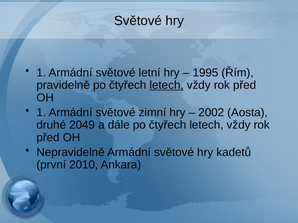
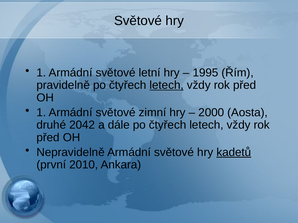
2002: 2002 -> 2000
2049: 2049 -> 2042
kadetů underline: none -> present
